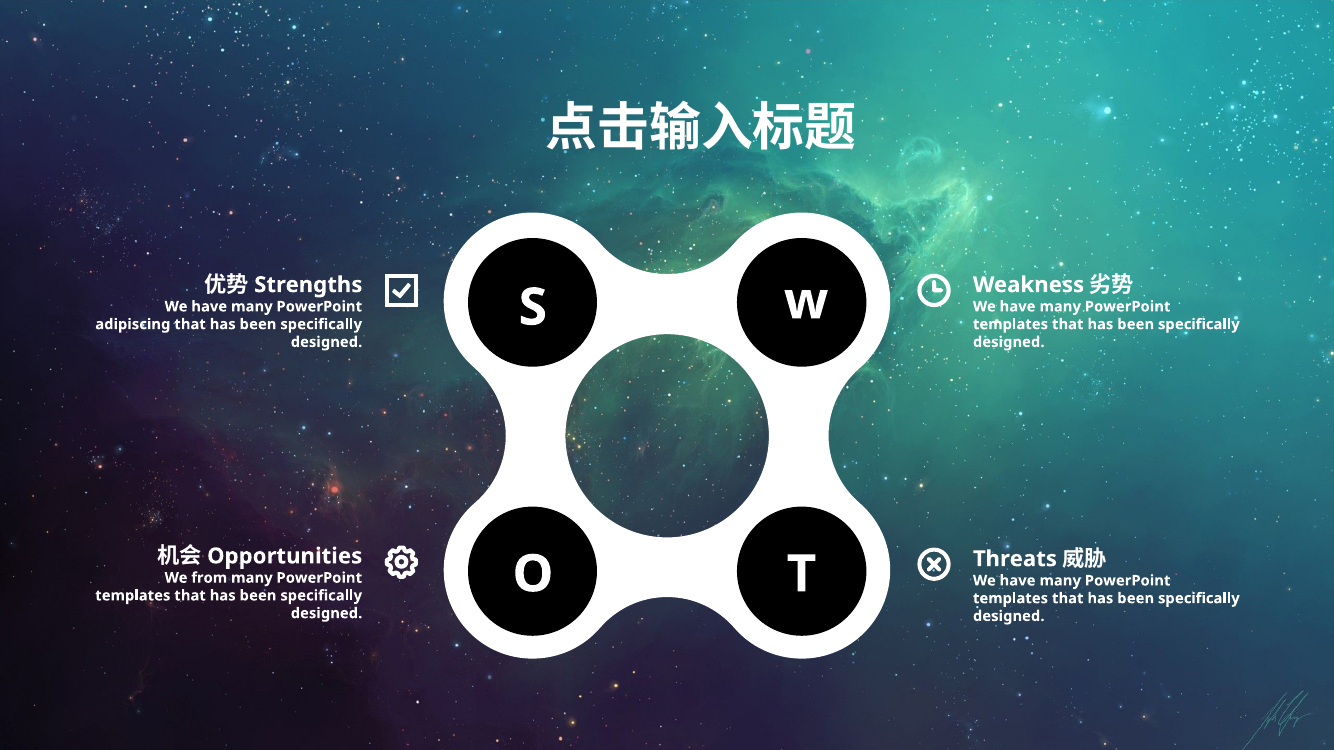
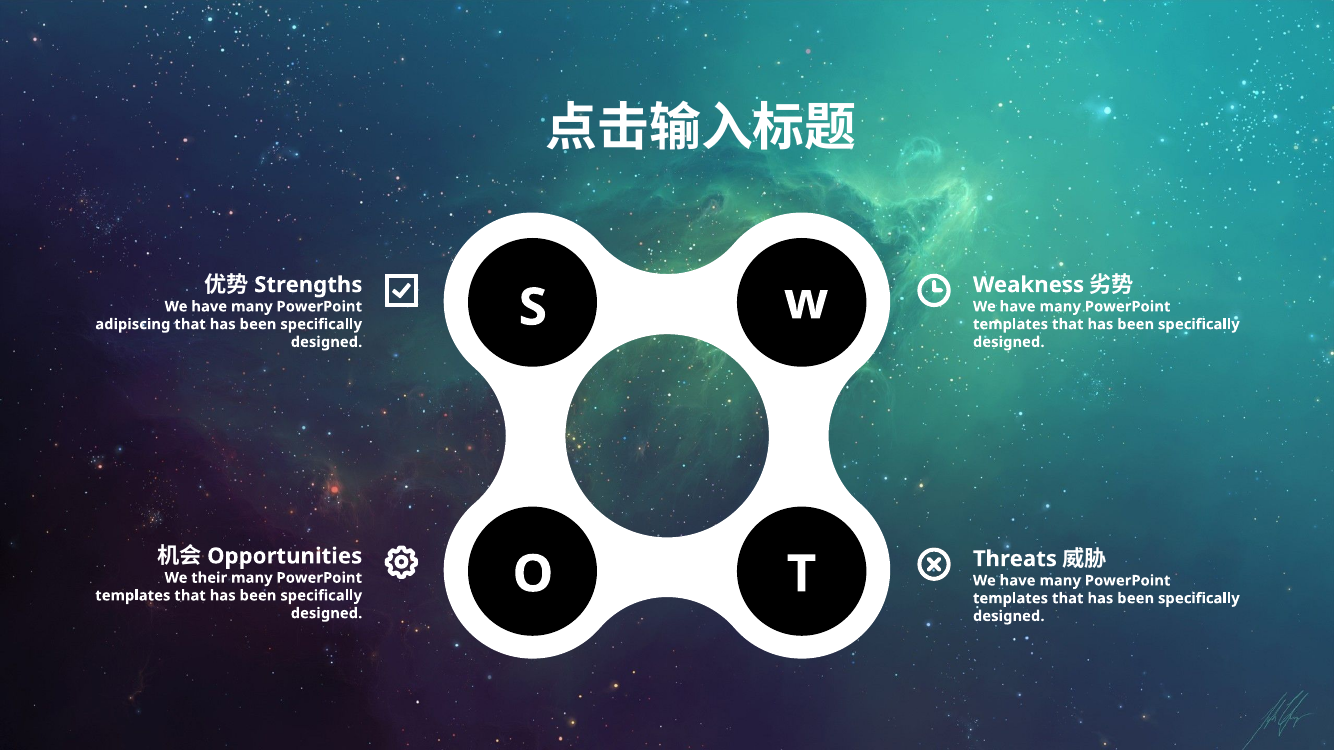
from: from -> their
